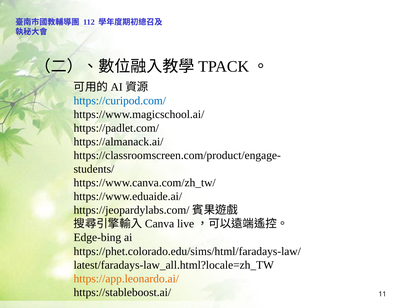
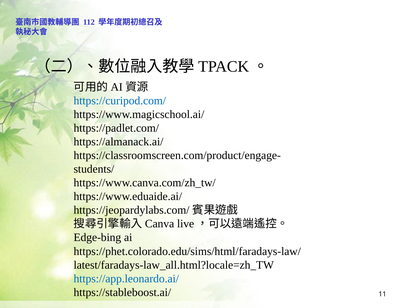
https://app.leonardo.ai/ colour: orange -> blue
